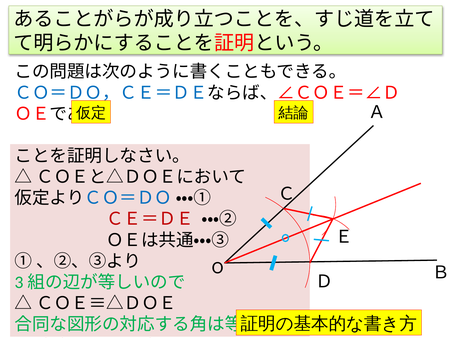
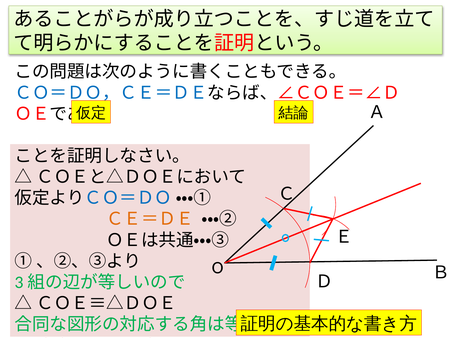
ＣＥ＝ＤＥ colour: red -> orange
